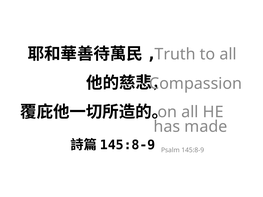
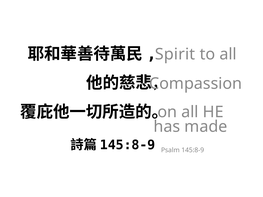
Truth: Truth -> Spirit
